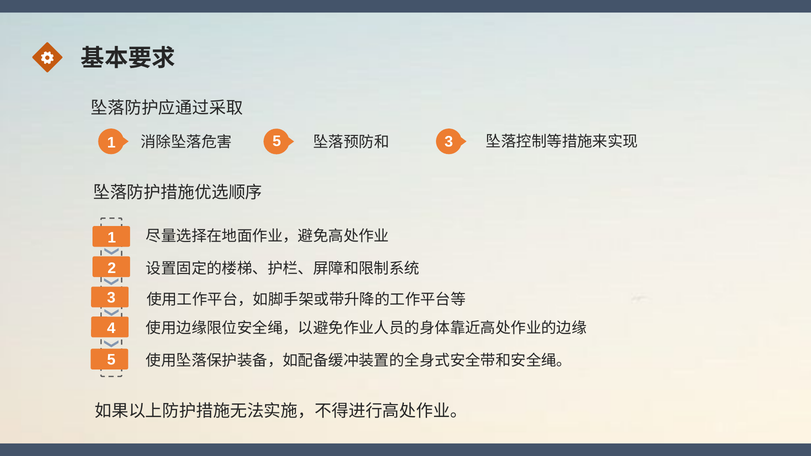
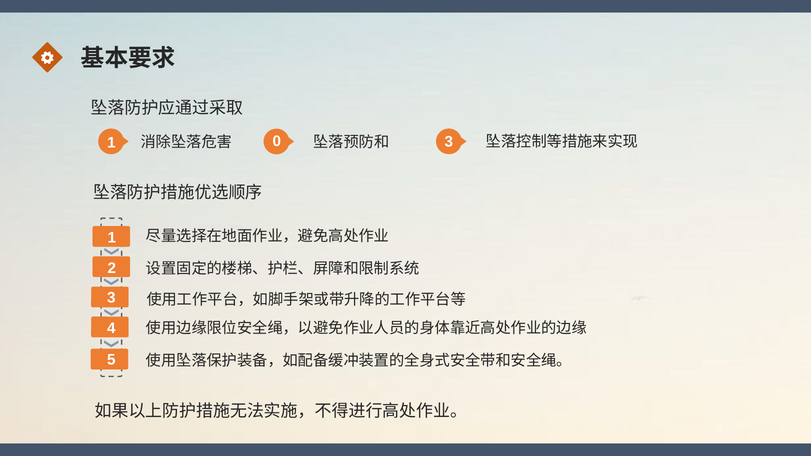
1 5: 5 -> 0
